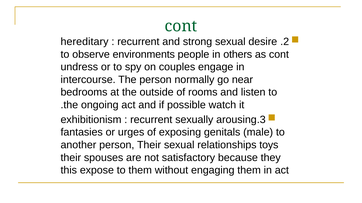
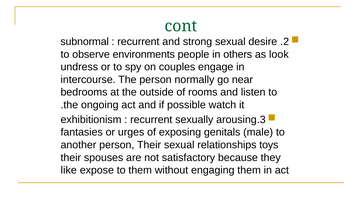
hereditary: hereditary -> subnormal
as cont: cont -> look
this: this -> like
